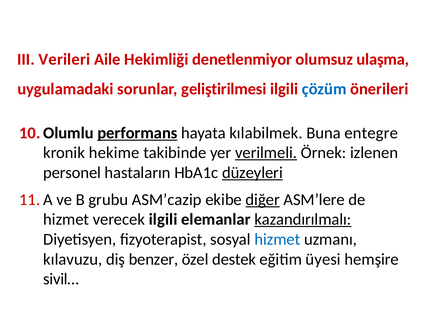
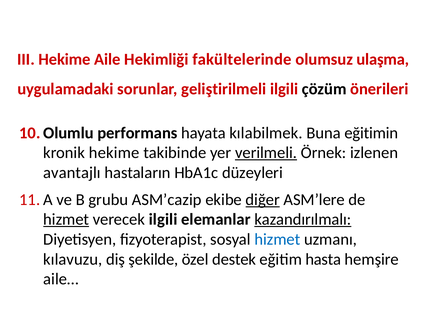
III Verileri: Verileri -> Hekime
denetlenmiyor: denetlenmiyor -> fakültelerinde
geliştirilmesi: geliştirilmesi -> geliştirilmeli
çözüm colour: blue -> black
performans underline: present -> none
entegre: entegre -> eğitimin
personel: personel -> avantajlı
düzeyleri underline: present -> none
hizmet at (66, 219) underline: none -> present
benzer: benzer -> şekilde
üyesi: üyesi -> hasta
sivil…: sivil… -> aile…
